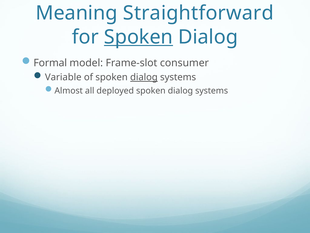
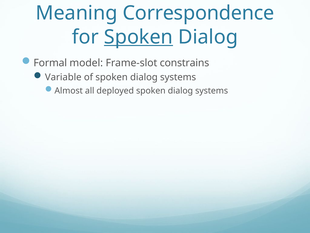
Straightforward: Straightforward -> Correspondence
consumer: consumer -> constrains
dialog at (144, 77) underline: present -> none
